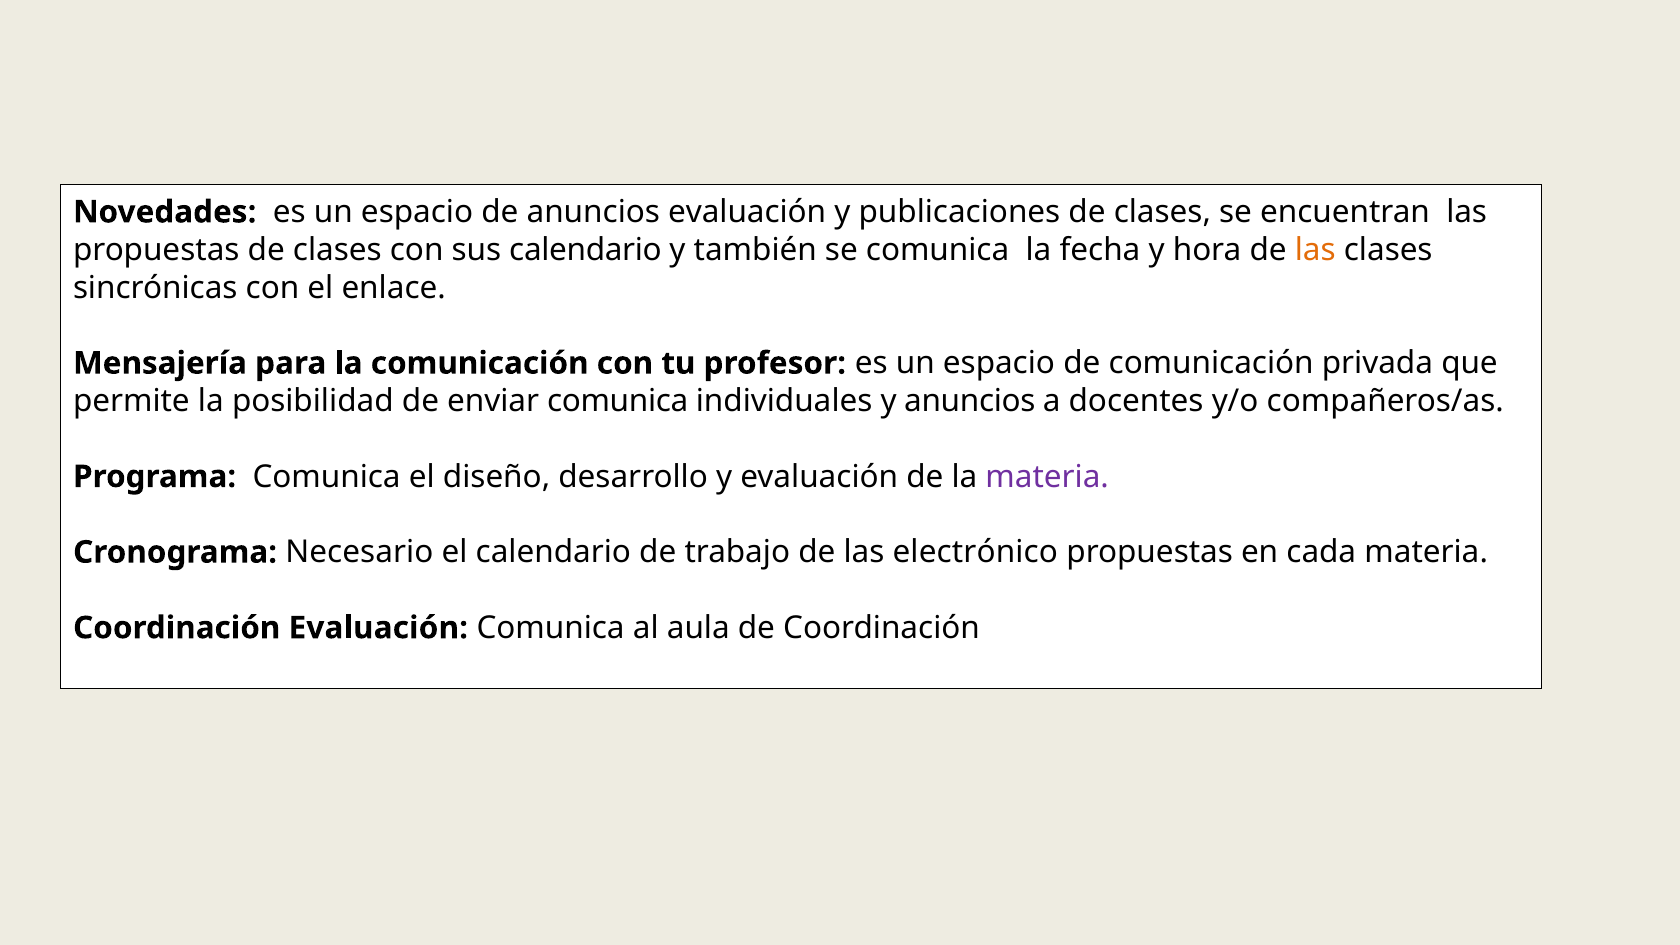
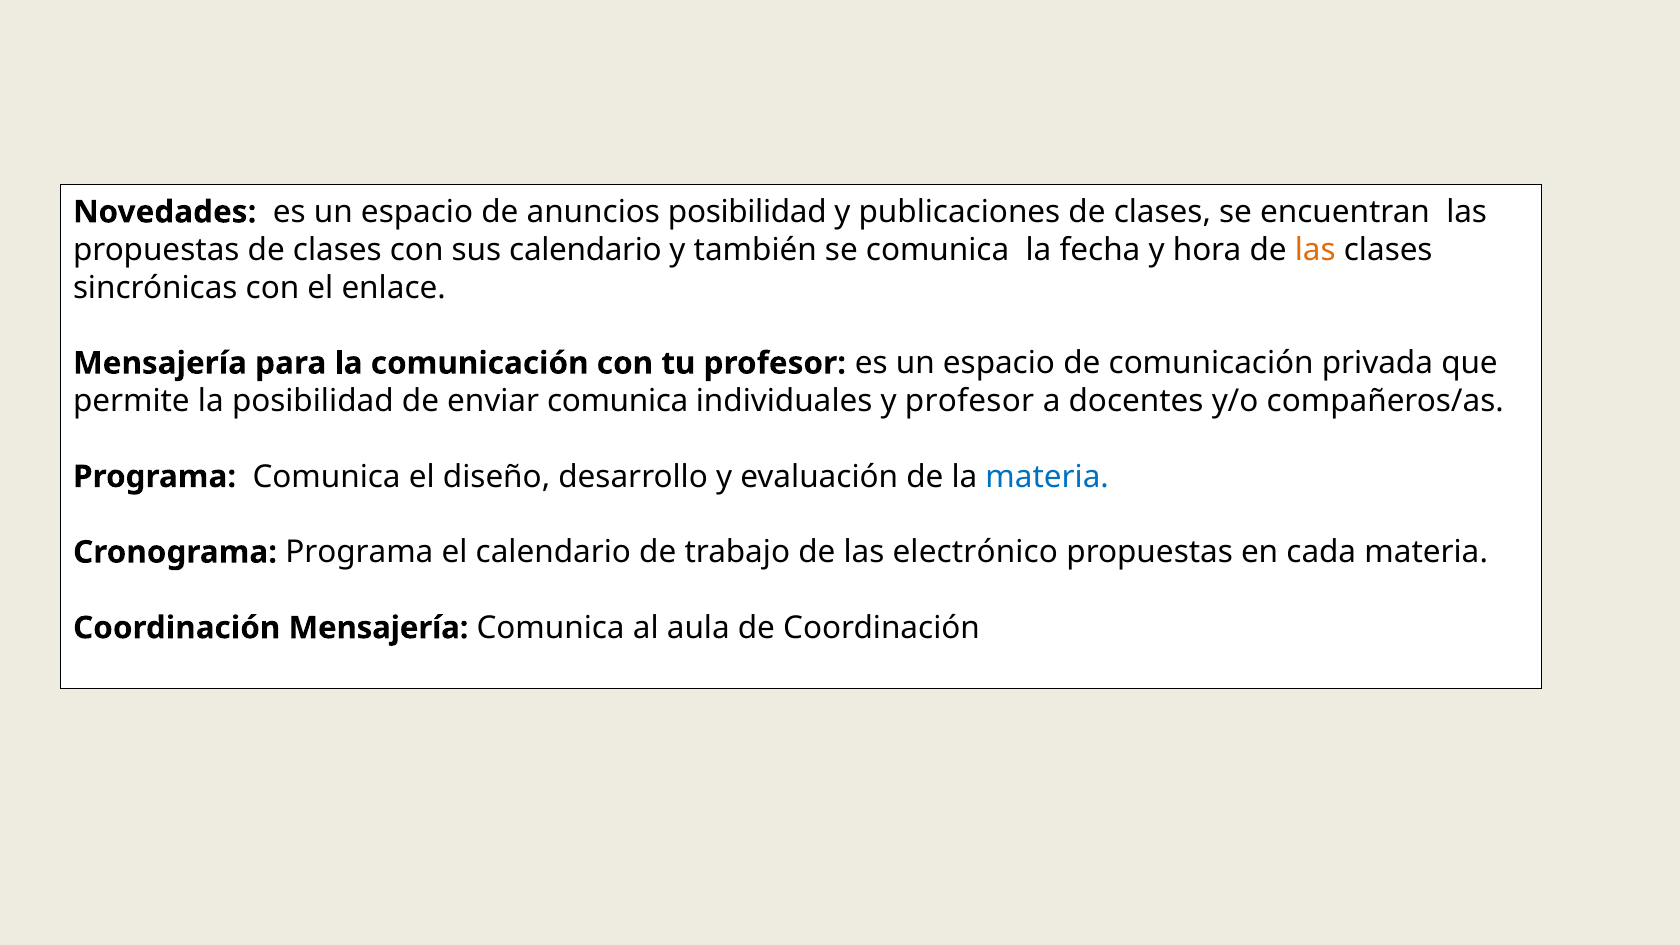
anuncios evaluación: evaluación -> posibilidad
y anuncios: anuncios -> profesor
materia at (1047, 477) colour: purple -> blue
Cronograma Necesario: Necesario -> Programa
Coordinación Evaluación: Evaluación -> Mensajería
